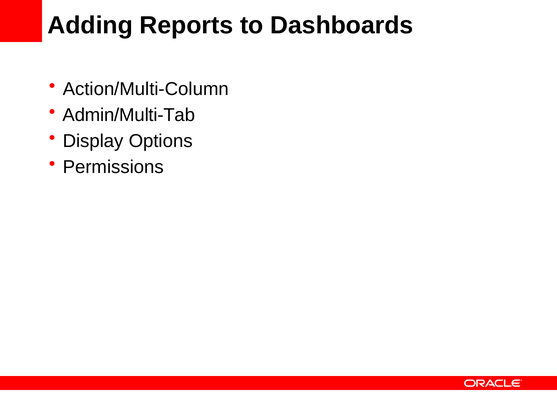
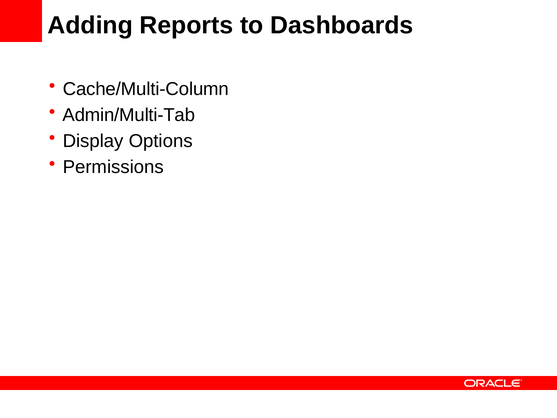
Action/Multi-Column: Action/Multi-Column -> Cache/Multi-Column
